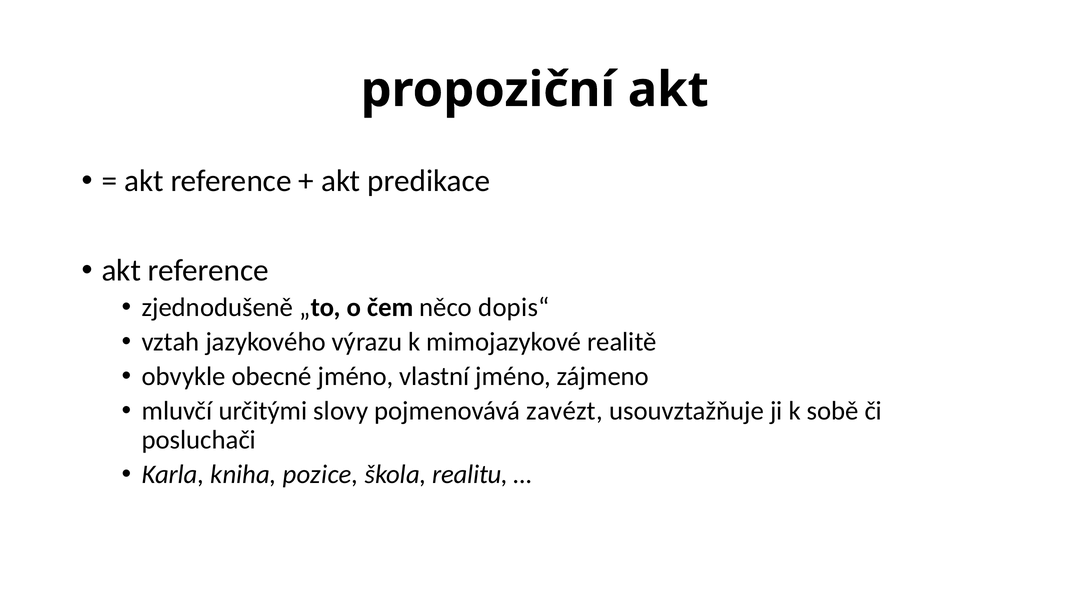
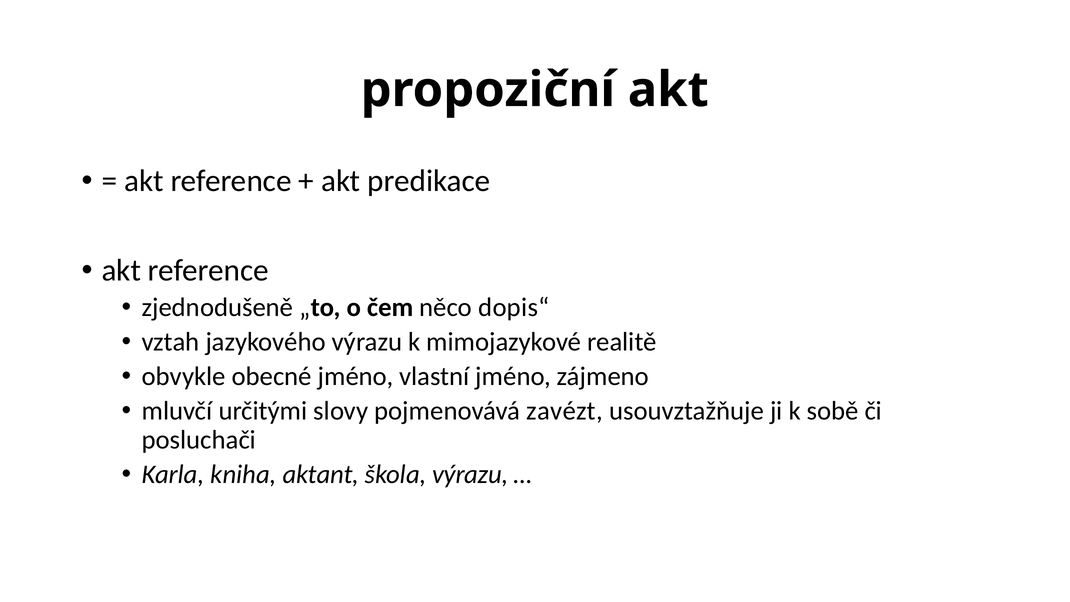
pozice: pozice -> aktant
škola realitu: realitu -> výrazu
